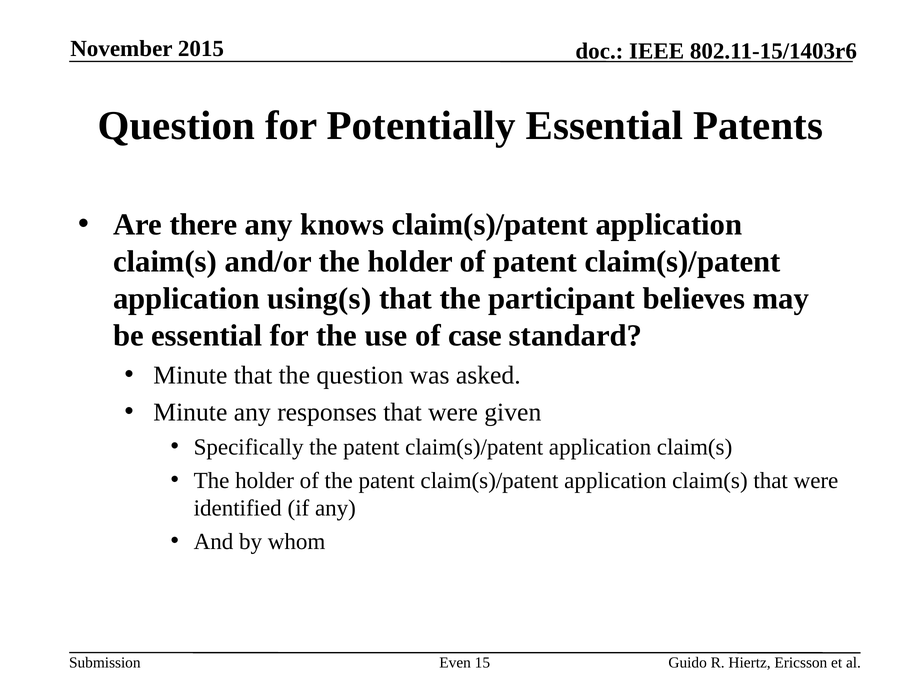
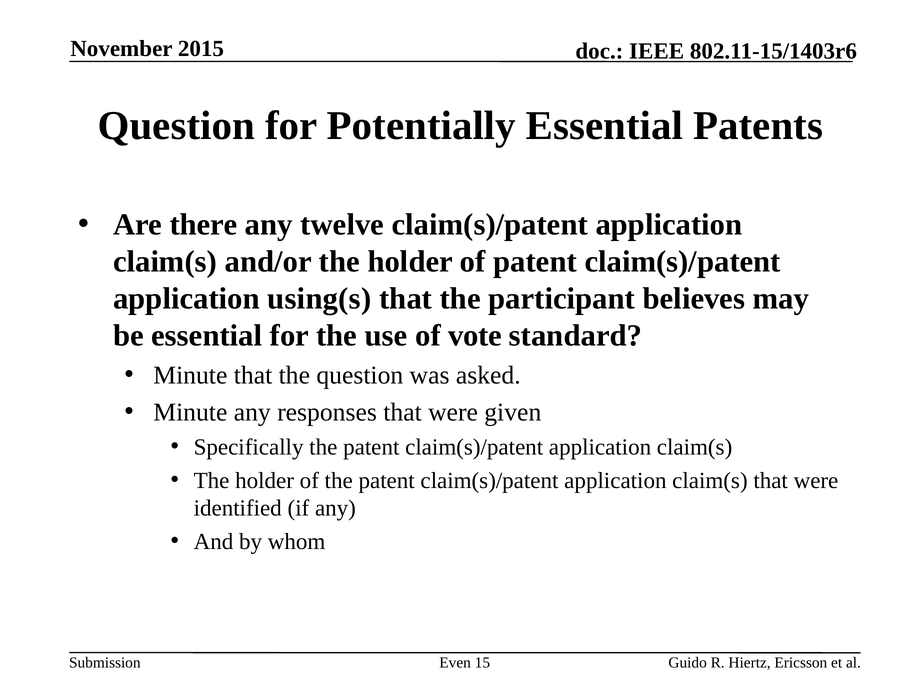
knows: knows -> twelve
case: case -> vote
